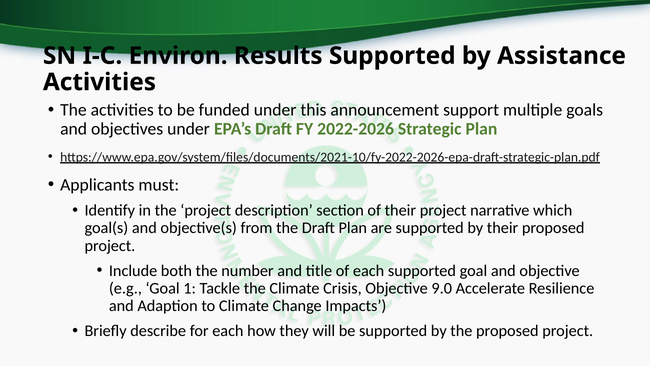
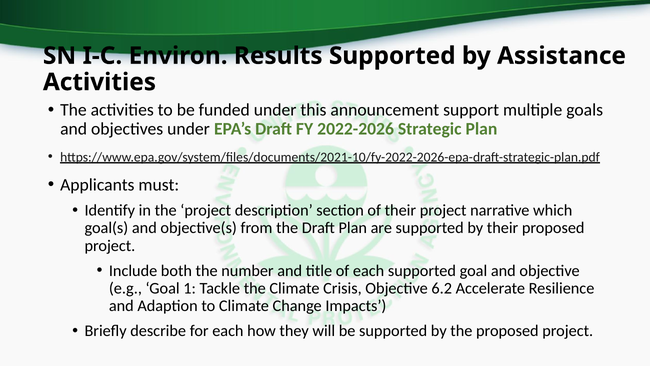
9.0: 9.0 -> 6.2
